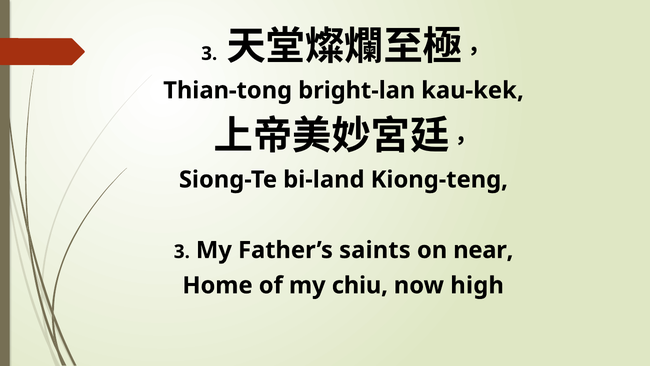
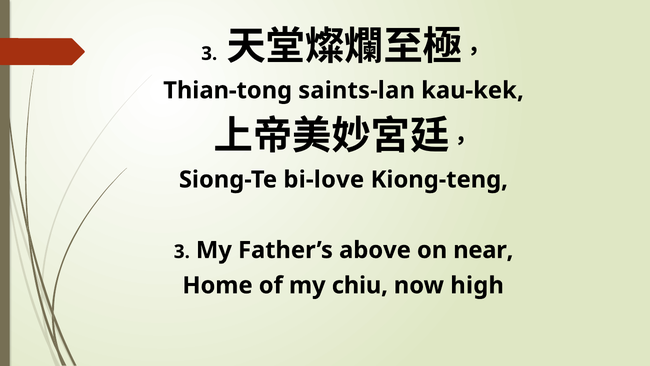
bright-lan: bright-lan -> saints-lan
bi-land: bi-land -> bi-love
saints: saints -> above
